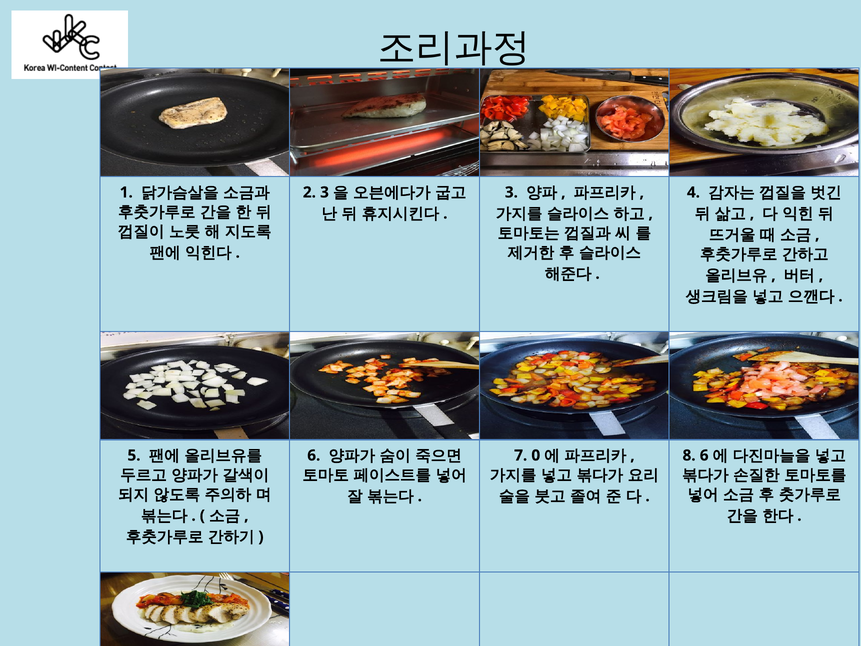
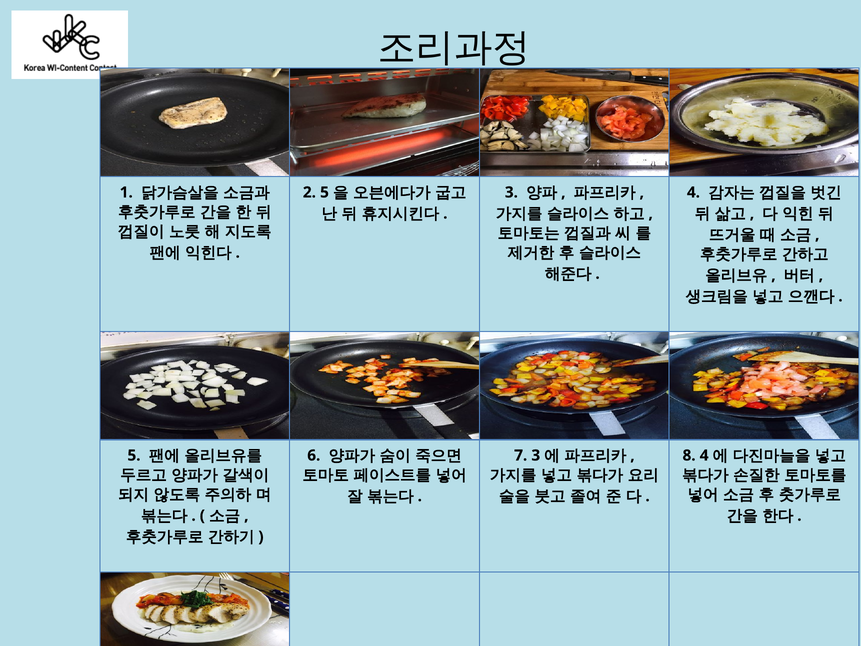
2 3: 3 -> 5
7 0: 0 -> 3
8 6: 6 -> 4
